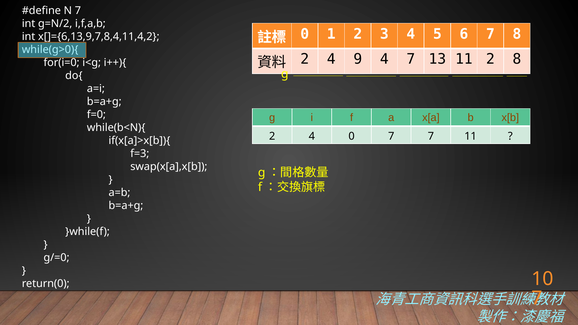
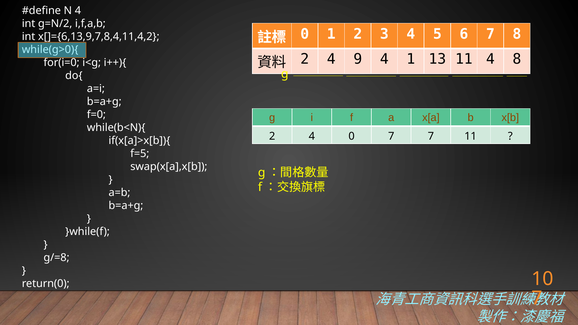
N 7: 7 -> 4
4 7: 7 -> 1
11 2: 2 -> 4
f=3: f=3 -> f=5
g/=0: g/=0 -> g/=8
